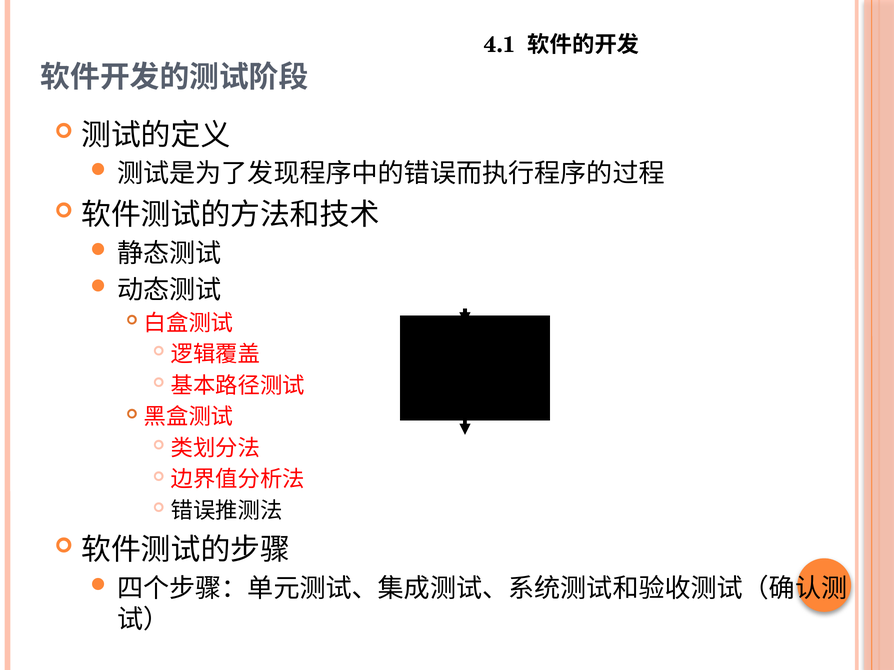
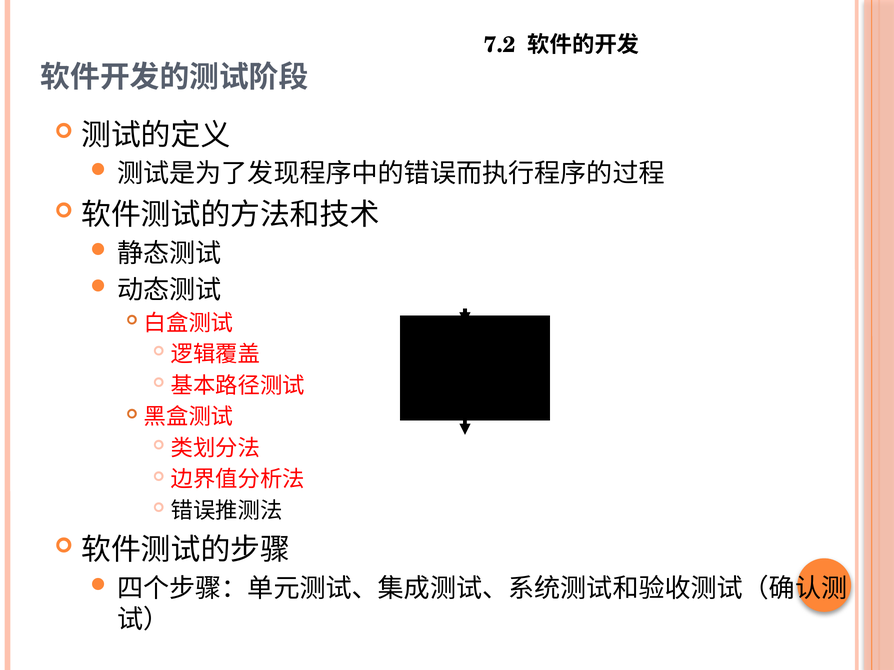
4.1: 4.1 -> 7.2
